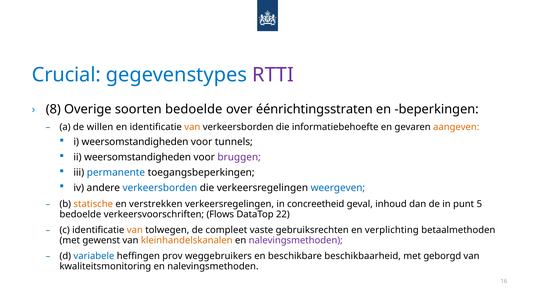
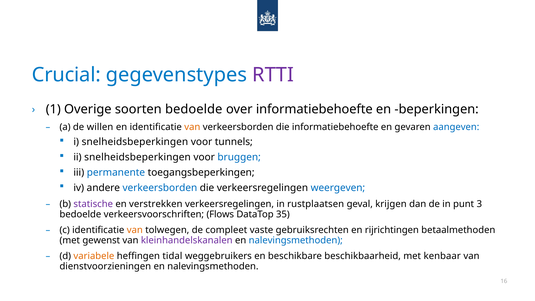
8: 8 -> 1
over éénrichtingsstraten: éénrichtingsstraten -> informatiebehoefte
aangeven colour: orange -> blue
i weersomstandigheden: weersomstandigheden -> snelheidsbeperkingen
ii weersomstandigheden: weersomstandigheden -> snelheidsbeperkingen
bruggen colour: purple -> blue
statische colour: orange -> purple
concreetheid: concreetheid -> rustplaatsen
inhoud: inhoud -> krijgen
5: 5 -> 3
22: 22 -> 35
verplichting: verplichting -> rijrichtingen
kleinhandelskanalen colour: orange -> purple
nalevingsmethoden at (296, 240) colour: purple -> blue
variabele colour: blue -> orange
prov: prov -> tidal
geborgd: geborgd -> kenbaar
kwaliteitsmonitoring: kwaliteitsmonitoring -> dienstvoorzieningen
